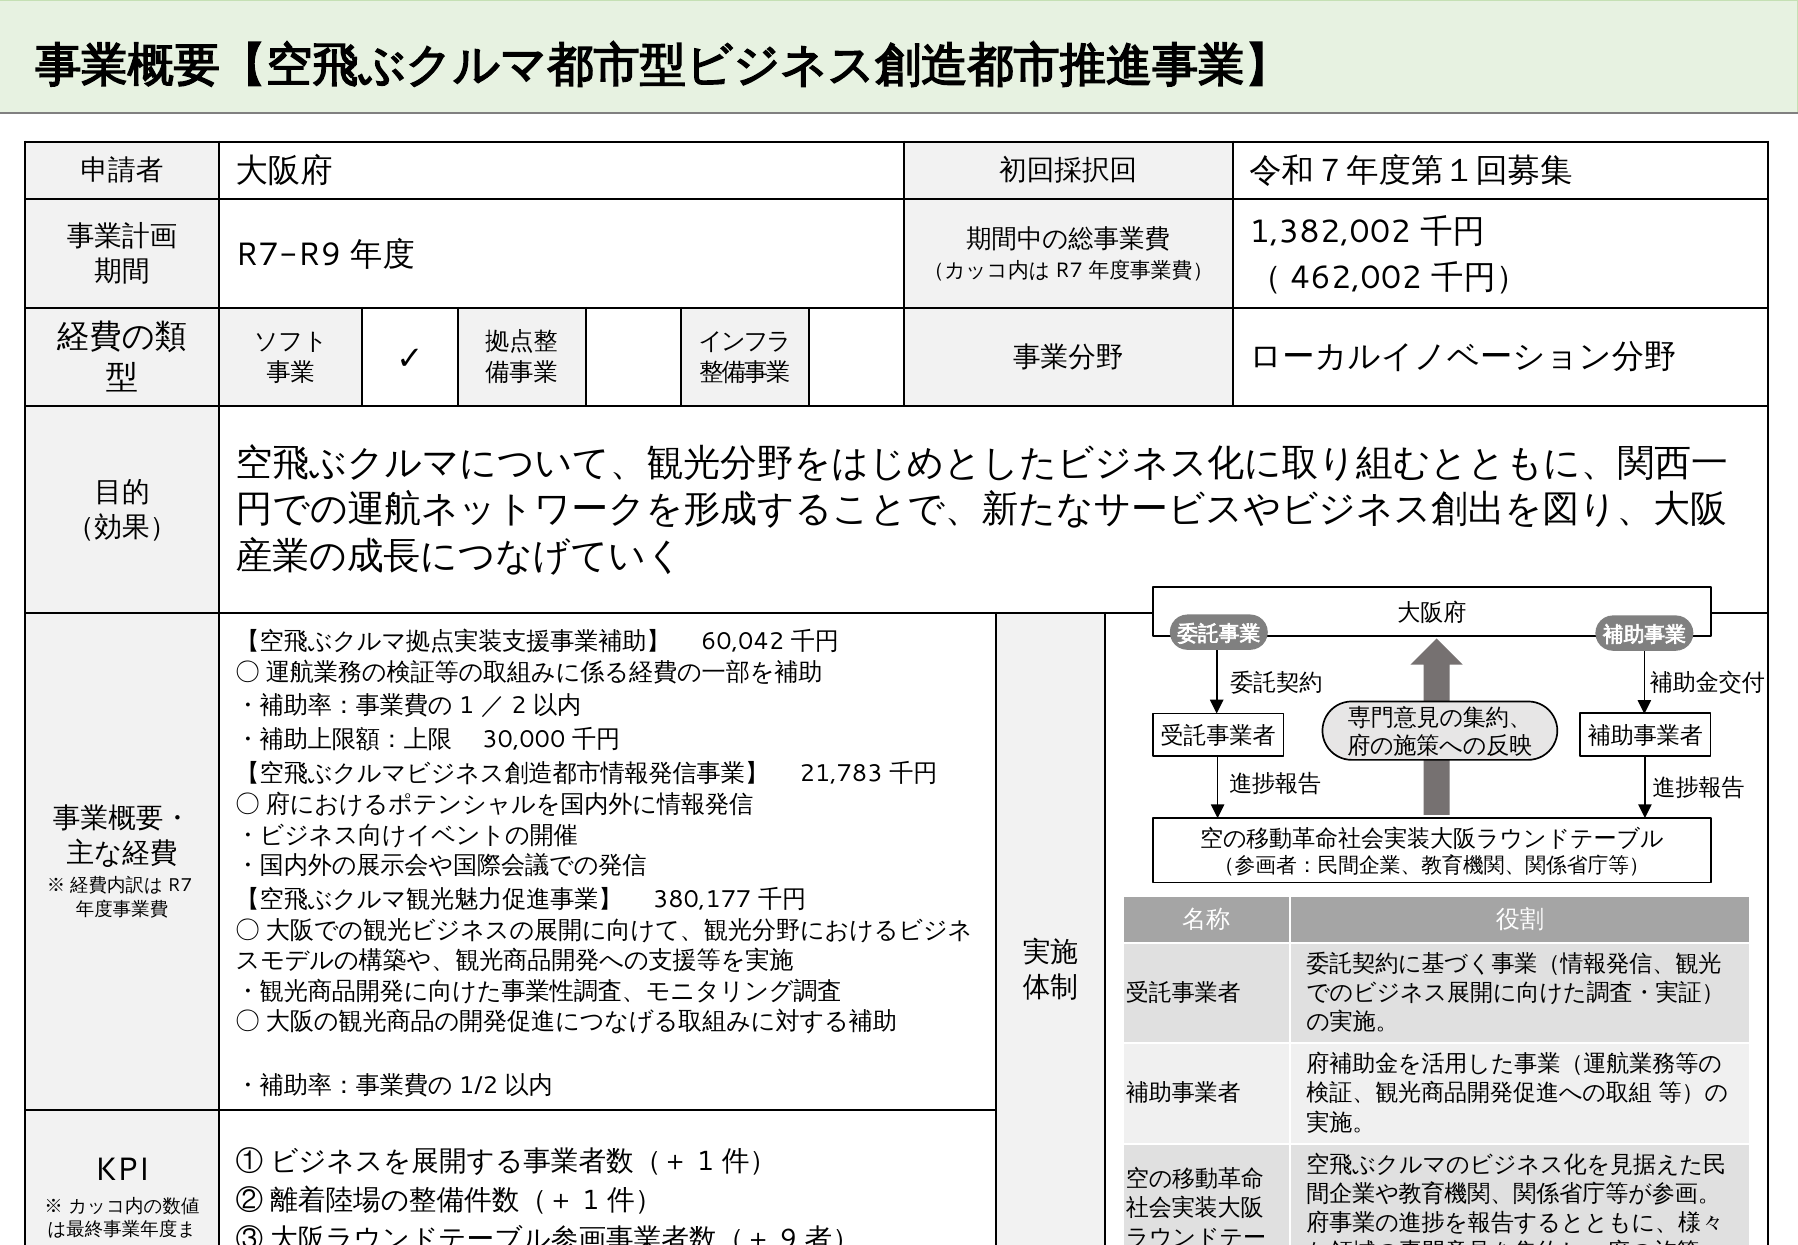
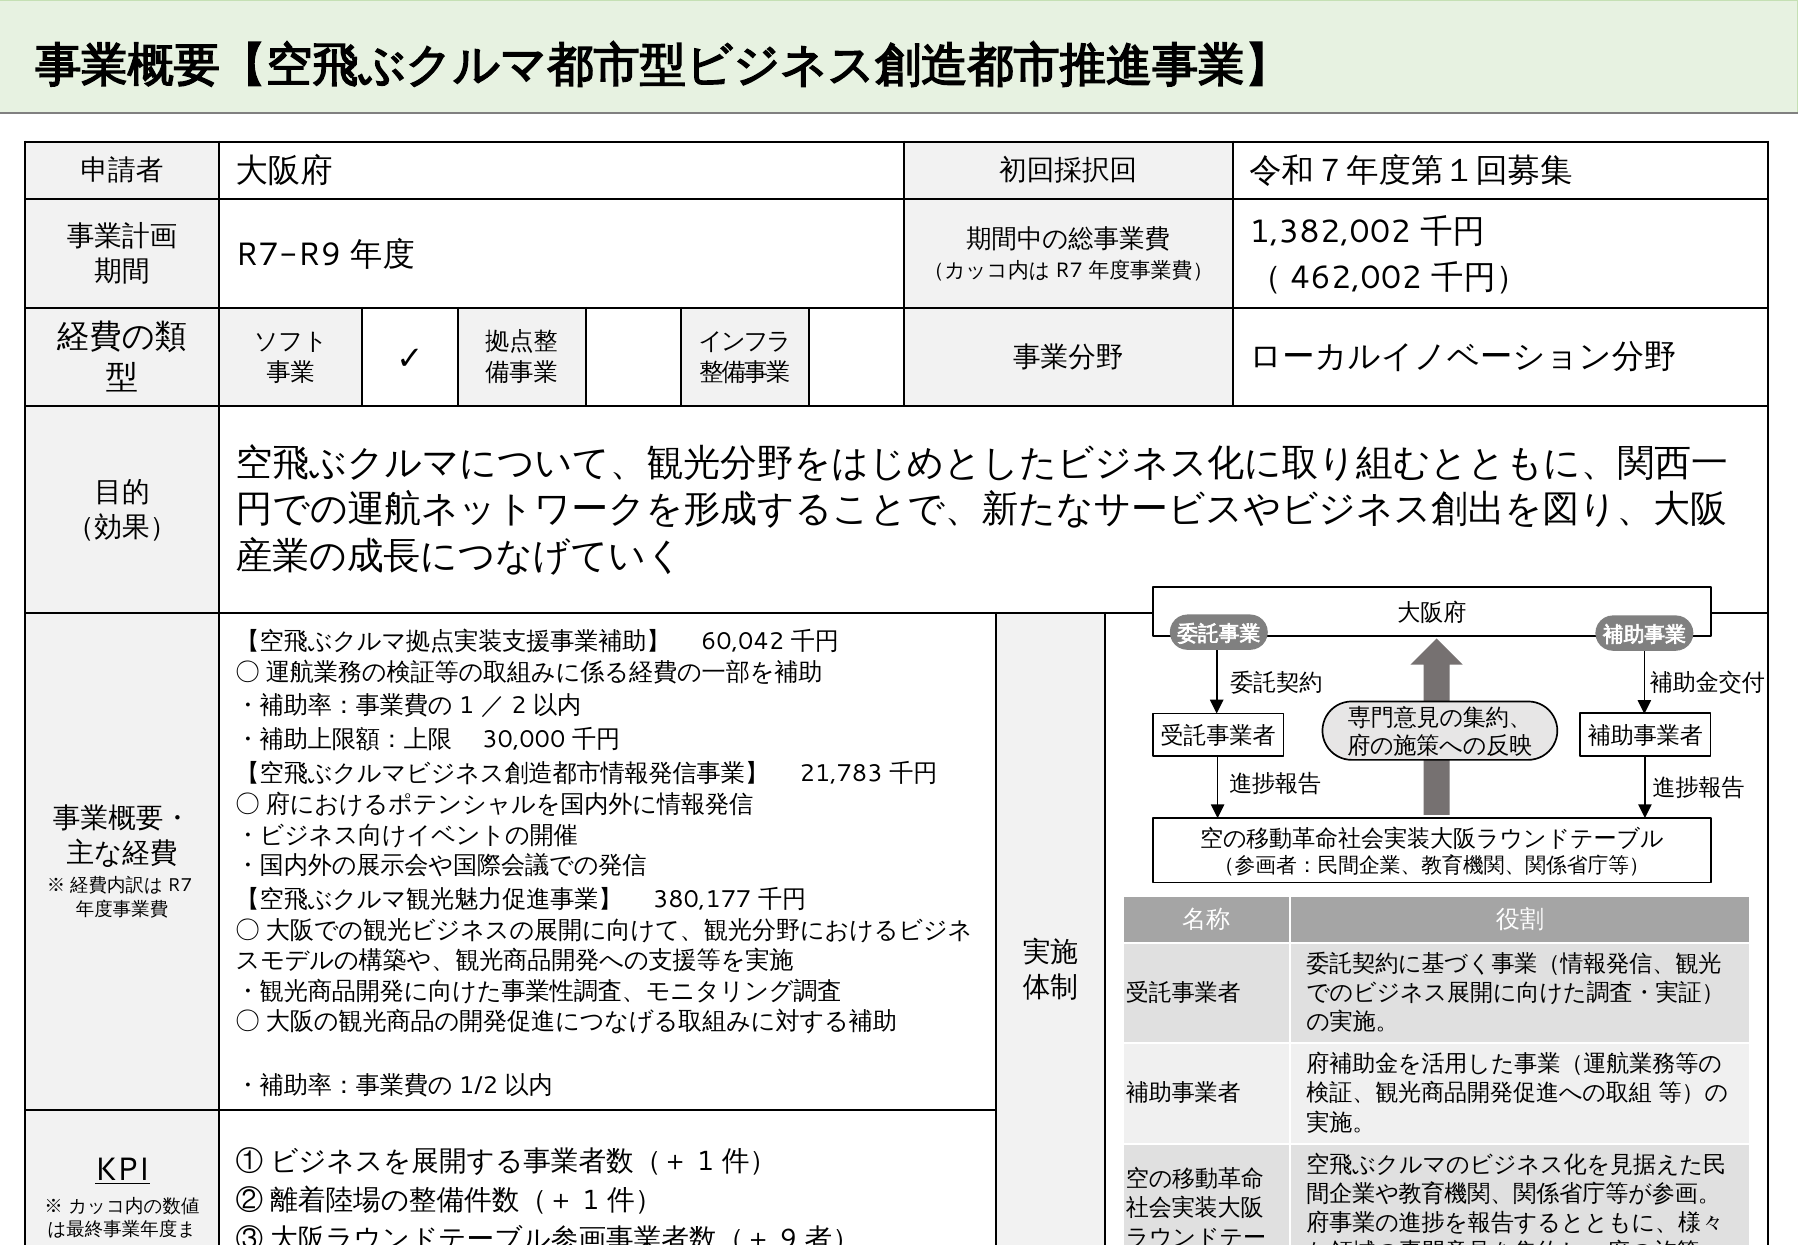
KPI at (122, 1169) underline: none -> present
